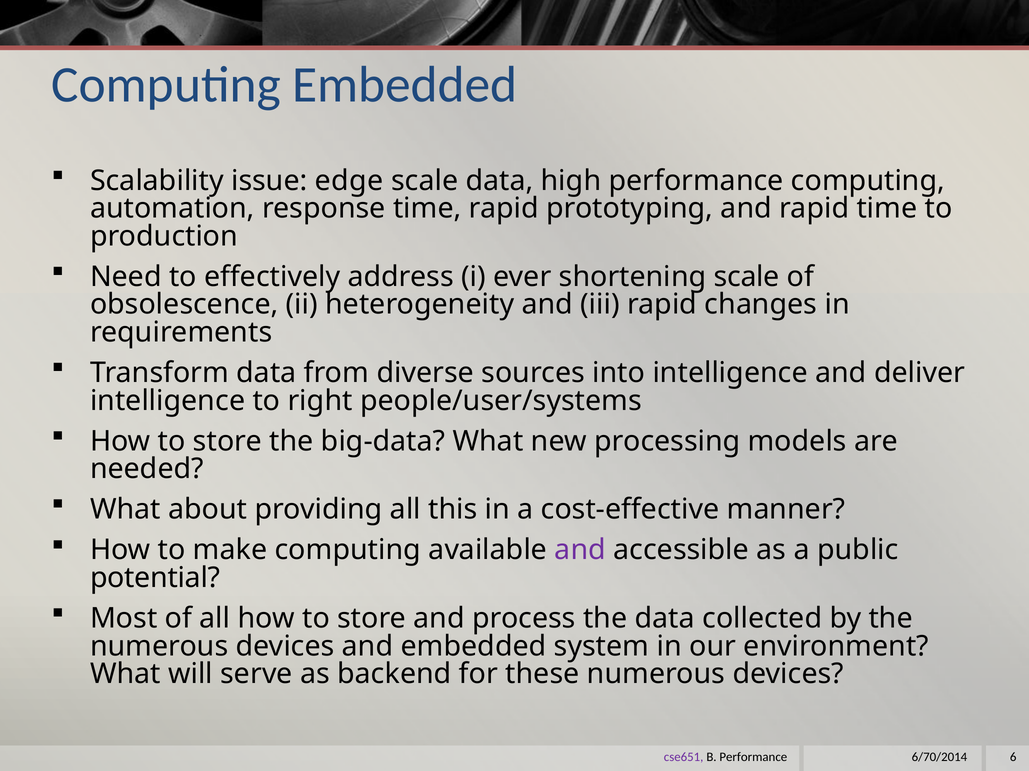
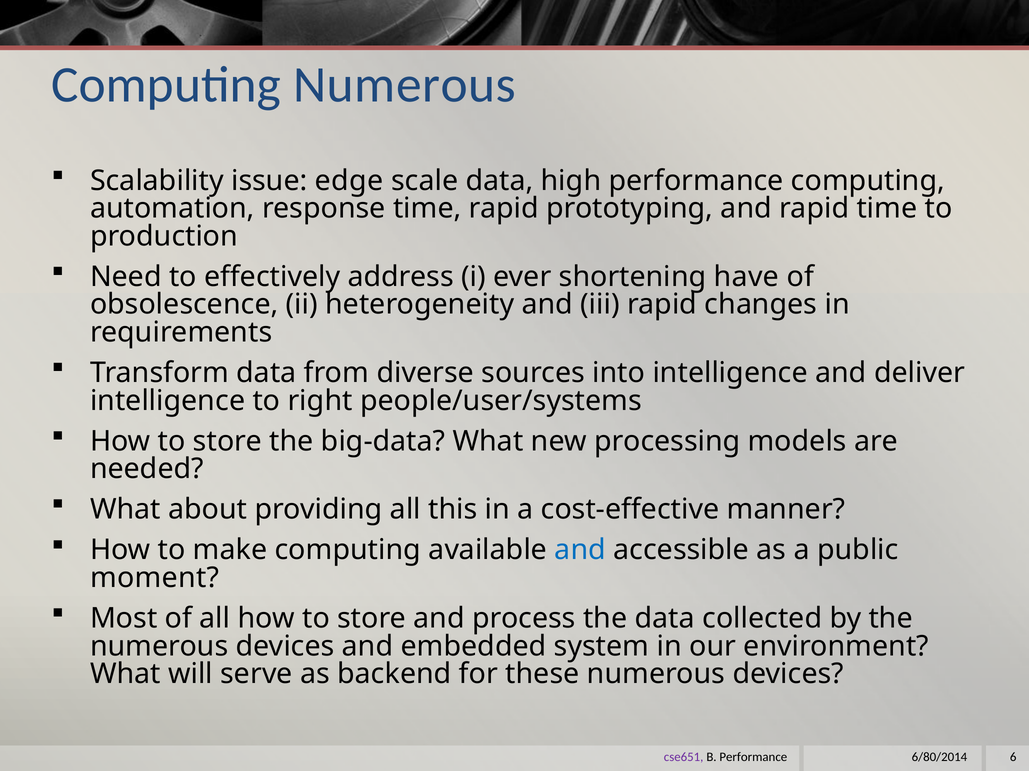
Computing Embedded: Embedded -> Numerous
shortening scale: scale -> have
and at (580, 551) colour: purple -> blue
potential: potential -> moment
6/70/2014: 6/70/2014 -> 6/80/2014
